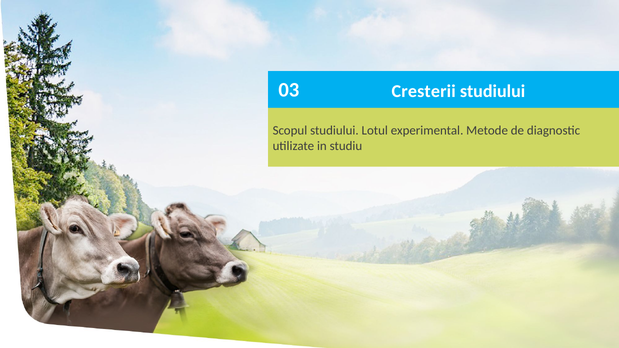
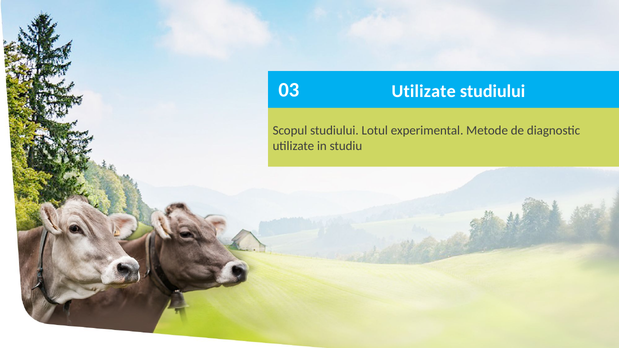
03 Cresterii: Cresterii -> Utilizate
